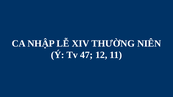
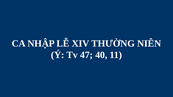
12: 12 -> 40
